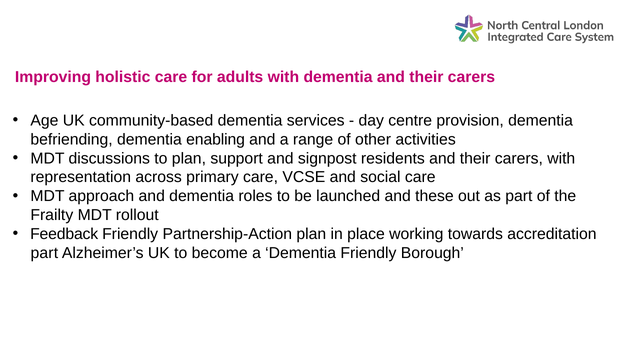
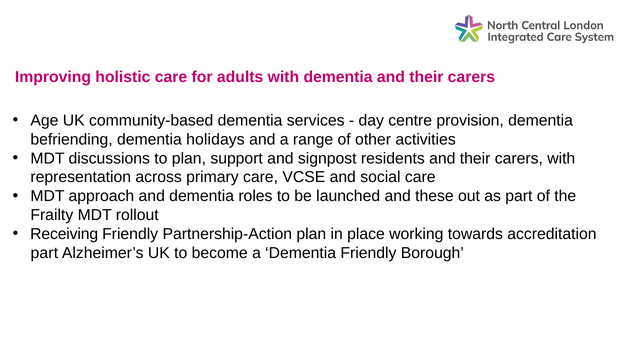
enabling: enabling -> holidays
Feedback: Feedback -> Receiving
